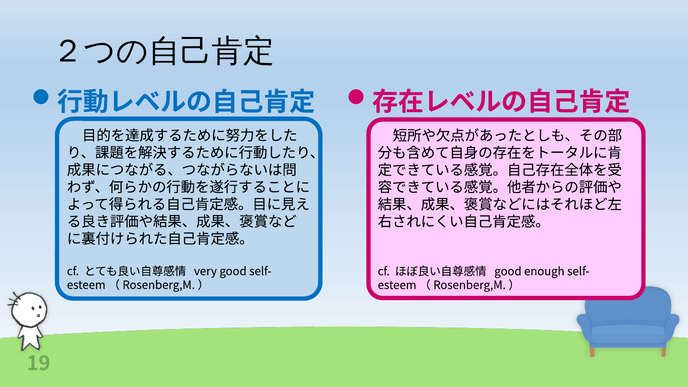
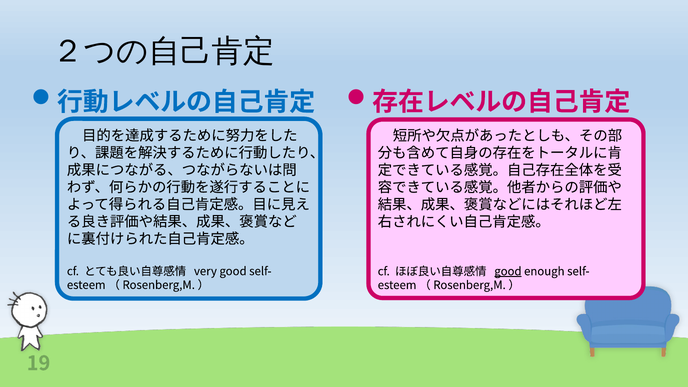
good at (508, 271) underline: none -> present
